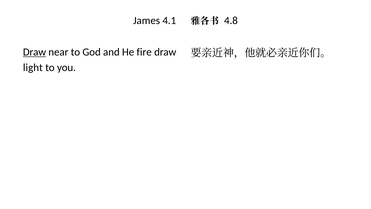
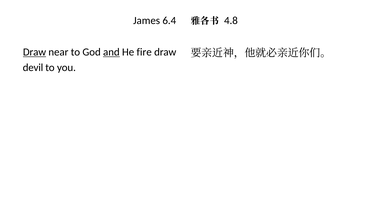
4.1: 4.1 -> 6.4
and underline: none -> present
light: light -> devil
